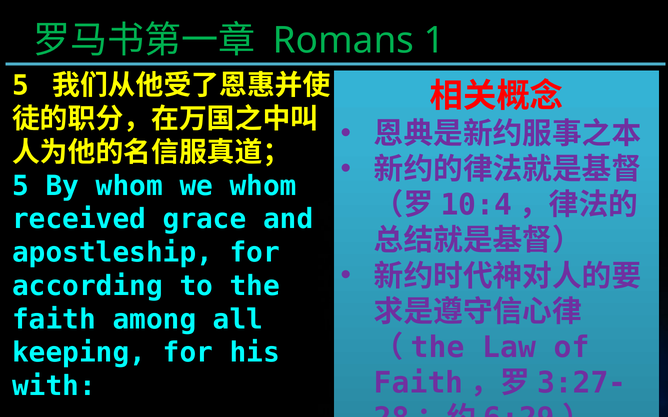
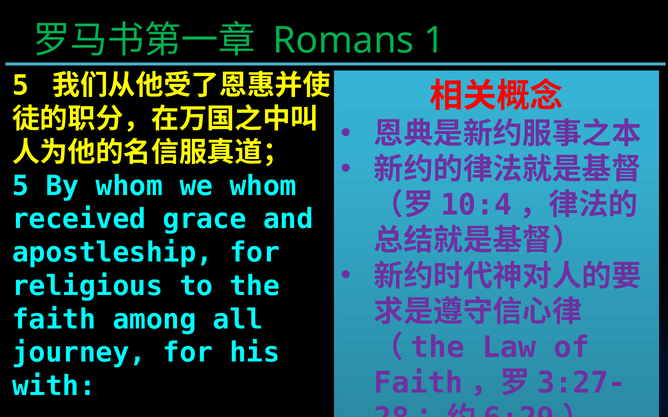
according: according -> religious
keeping: keeping -> journey
